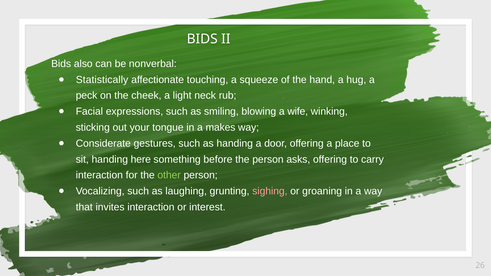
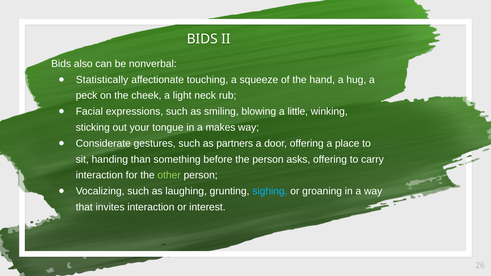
wife: wife -> little
as handing: handing -> partners
here: here -> than
sighing colour: pink -> light blue
